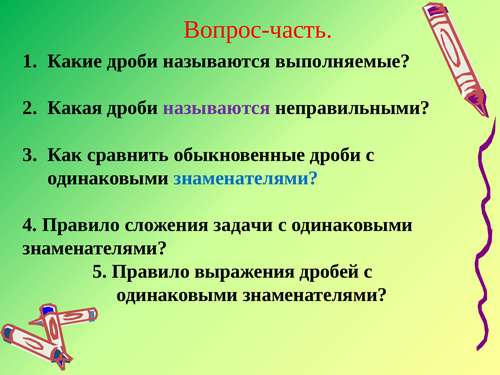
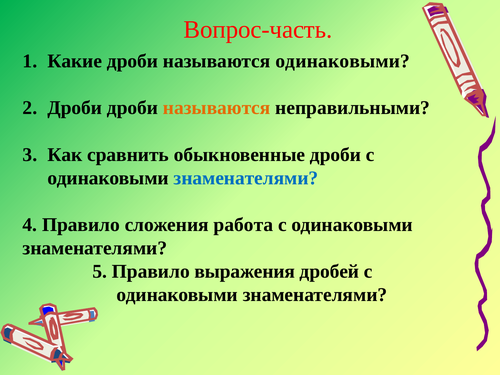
называются выполняемые: выполняемые -> одинаковыми
Какая at (75, 108): Какая -> Дроби
называются at (217, 108) colour: purple -> orange
задачи: задачи -> работа
